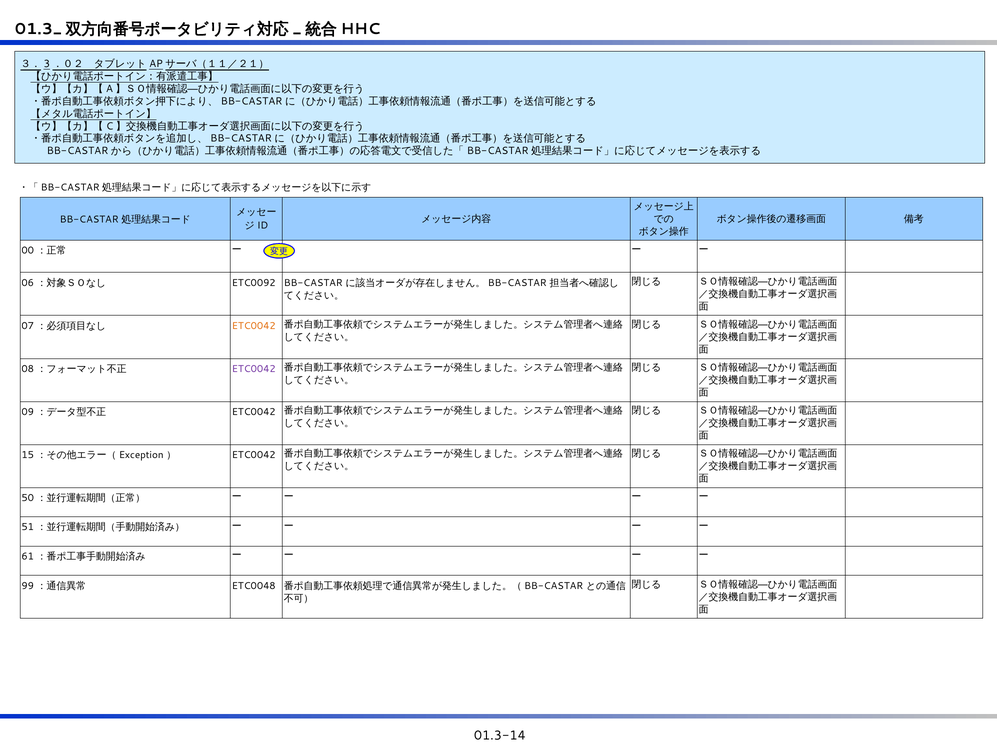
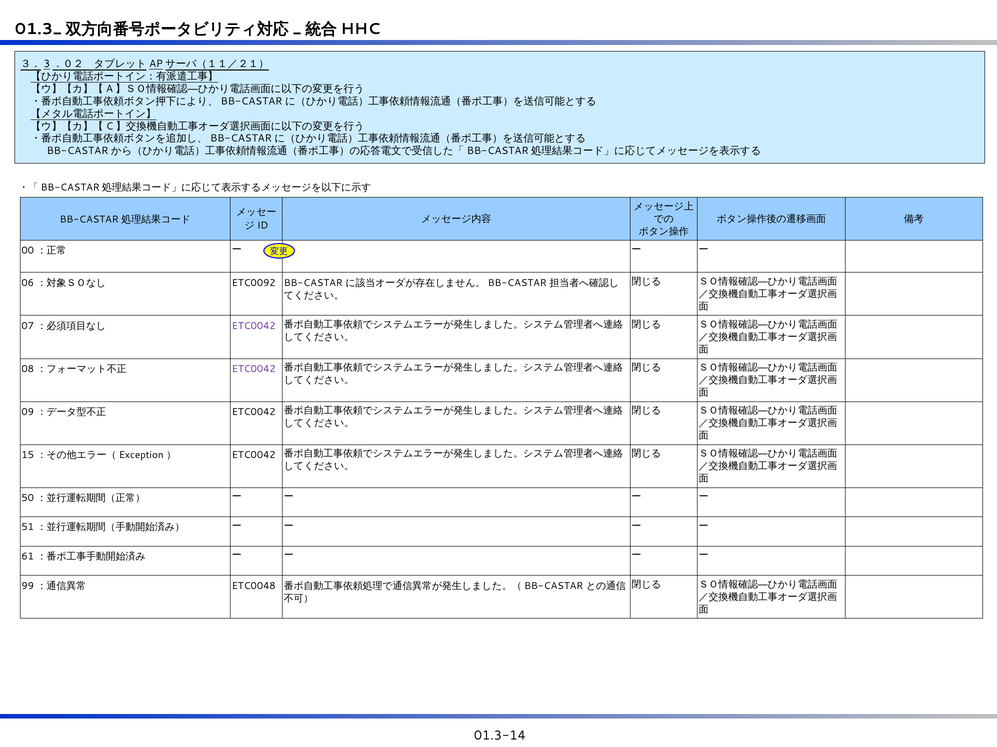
ETC0042 at (254, 326) colour: orange -> purple
